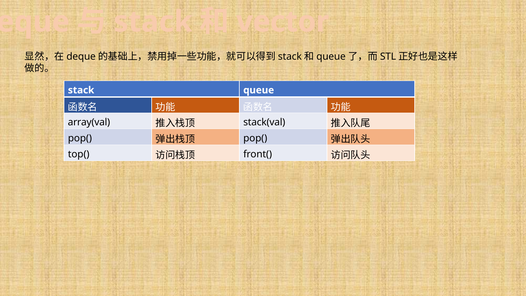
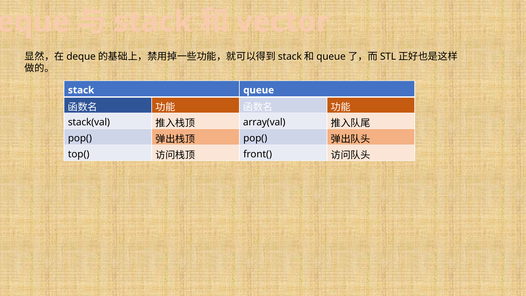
array(val: array(val -> stack(val
stack(val: stack(val -> array(val
